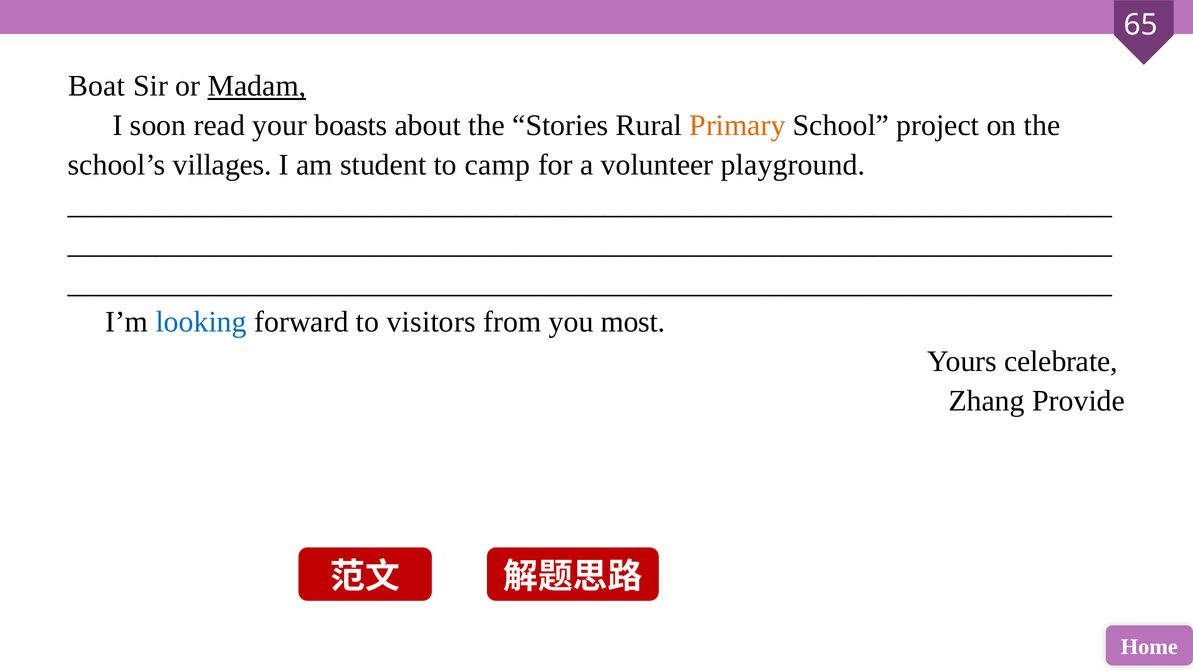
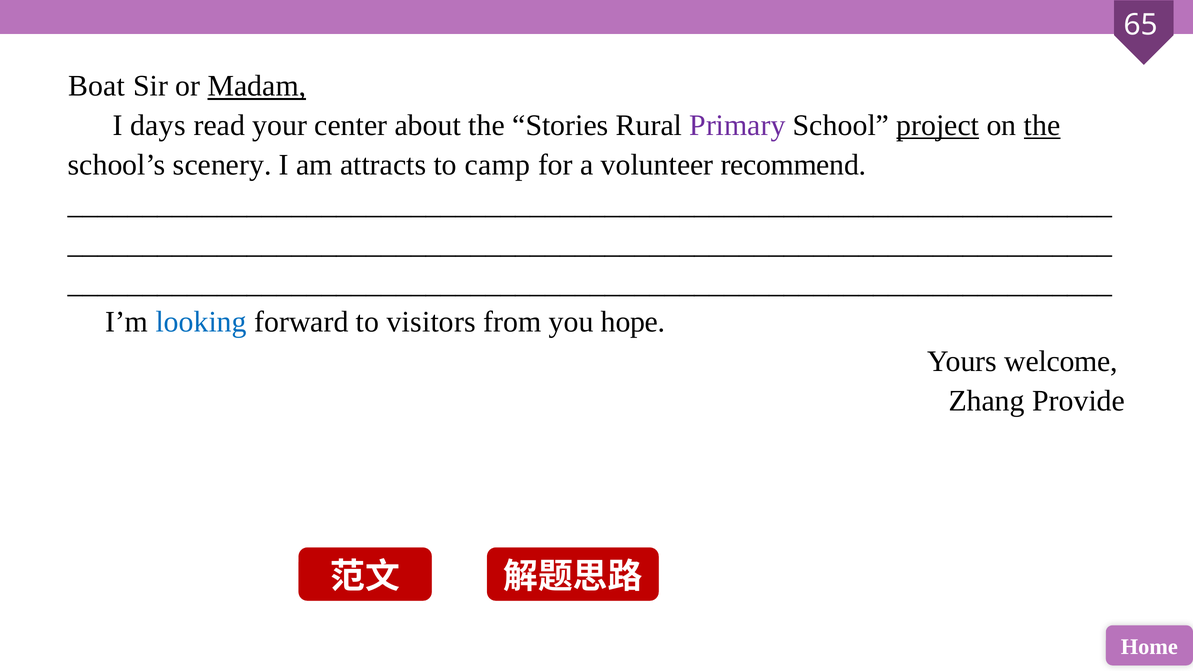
soon: soon -> days
boasts: boasts -> center
Primary colour: orange -> purple
project underline: none -> present
the at (1042, 125) underline: none -> present
villages: villages -> scenery
student: student -> attracts
playground: playground -> recommend
most: most -> hope
celebrate: celebrate -> welcome
